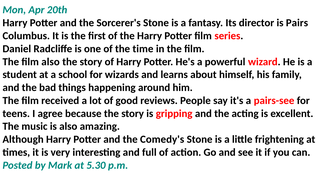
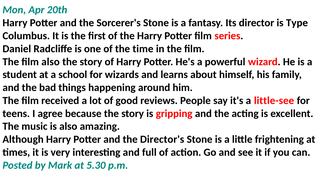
Pairs: Pairs -> Type
pairs-see: pairs-see -> little-see
Comedy's: Comedy's -> Director's
